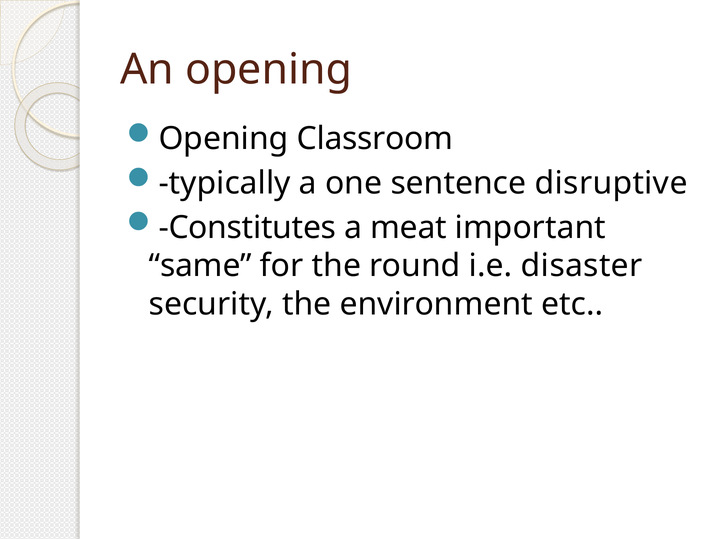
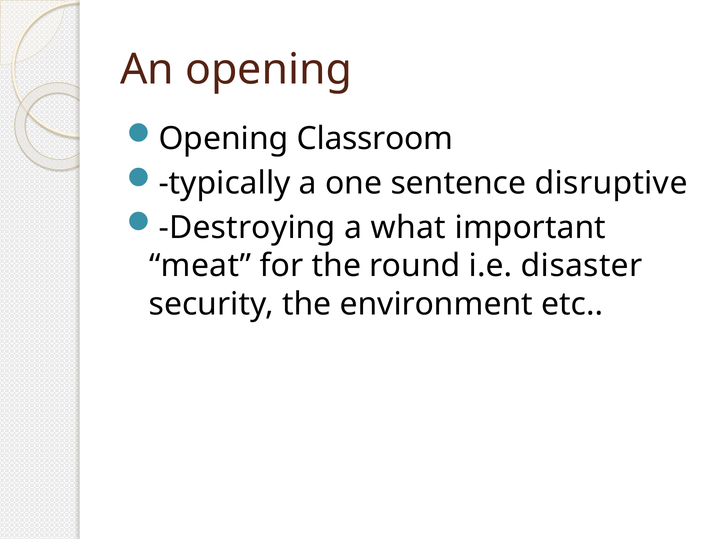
Constitutes: Constitutes -> Destroying
meat: meat -> what
same: same -> meat
